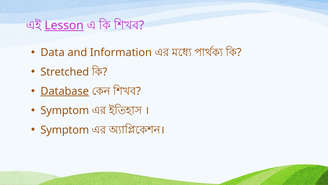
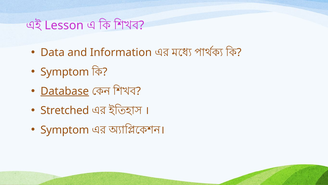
Lesson underline: present -> none
Stretched at (65, 72): Stretched -> Symptom
Symptom at (65, 110): Symptom -> Stretched
